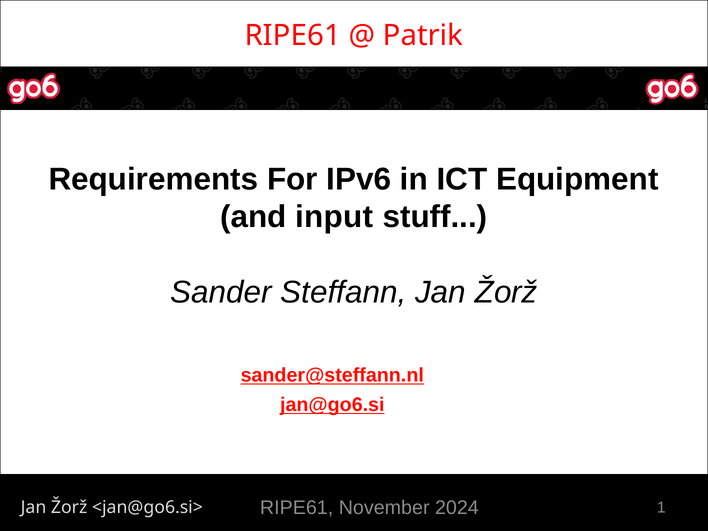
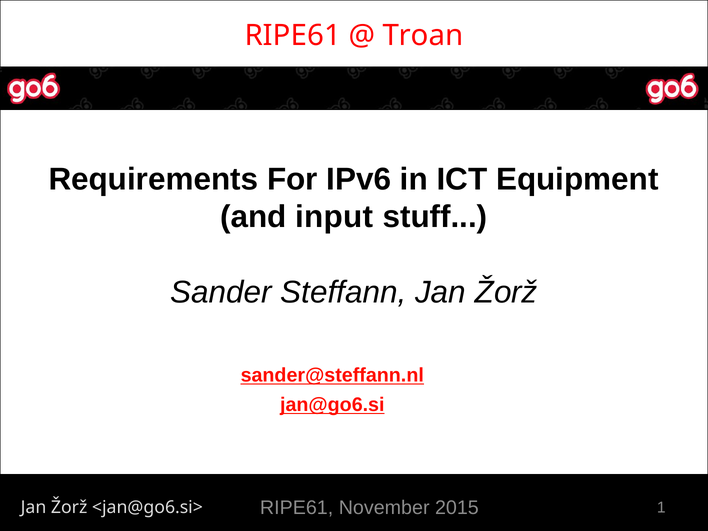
Patrik: Patrik -> Troan
2024: 2024 -> 2015
